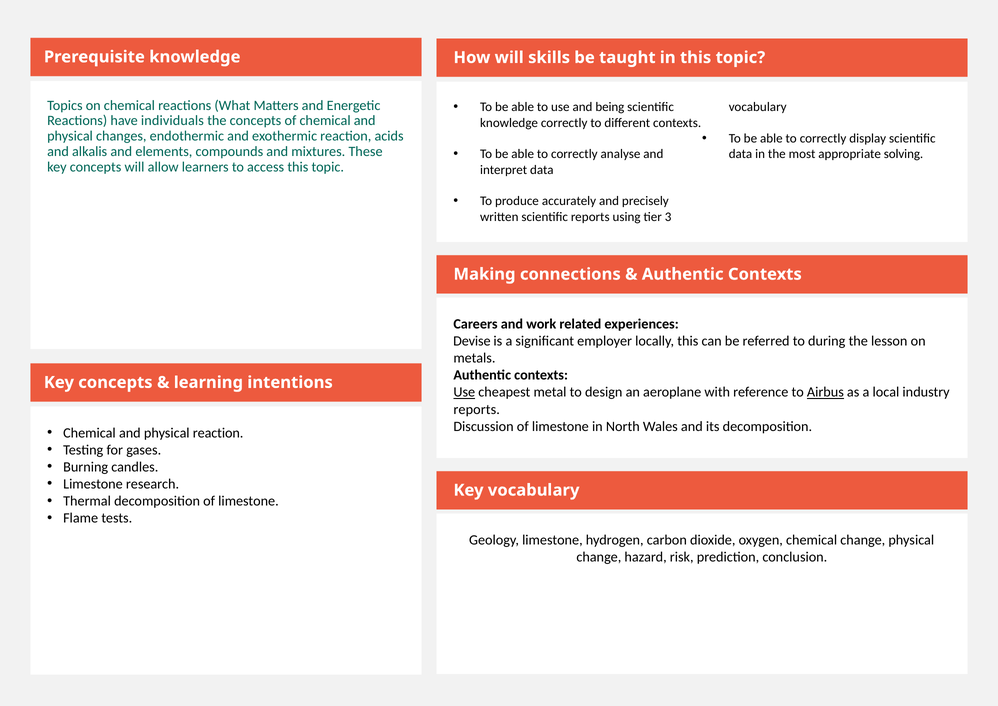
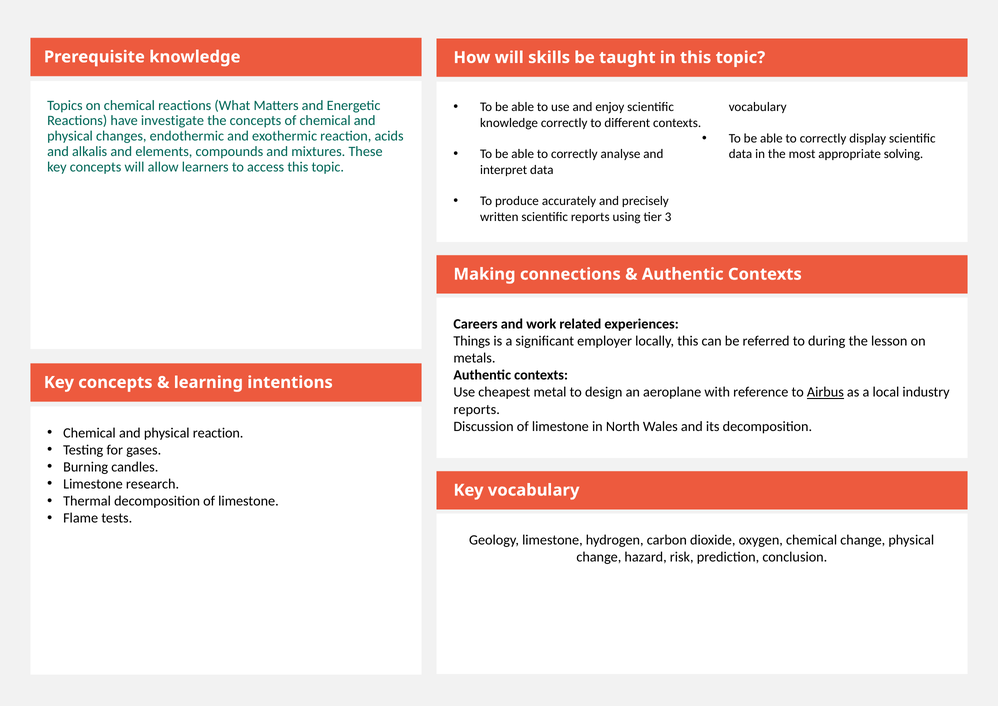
being: being -> enjoy
individuals: individuals -> investigate
Devise: Devise -> Things
Use at (464, 392) underline: present -> none
